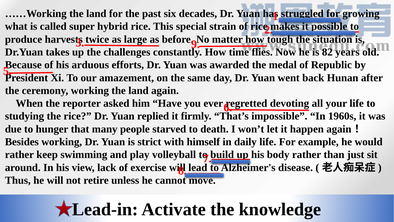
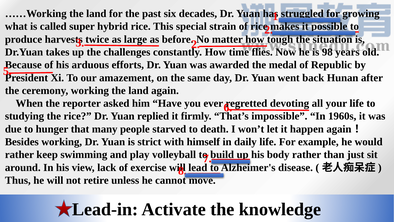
9 at (195, 44): 9 -> 2
82: 82 -> 98
